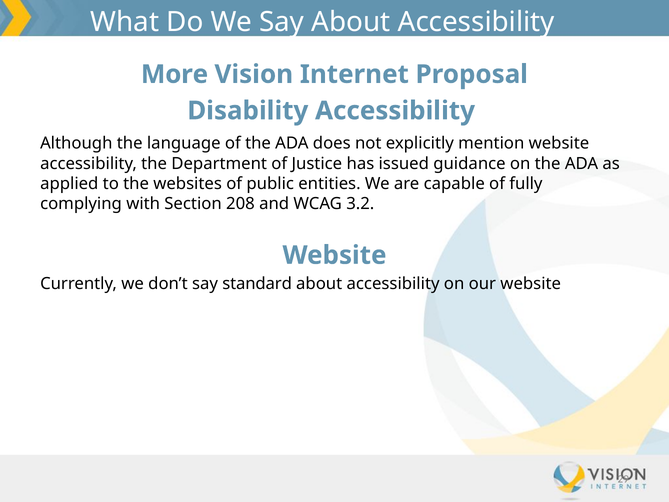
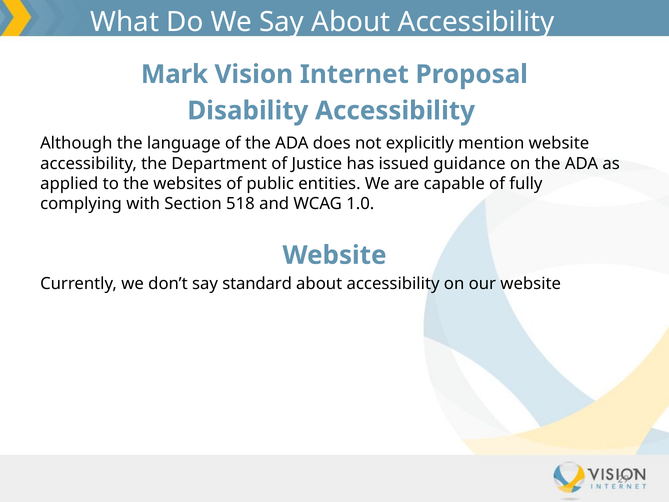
More: More -> Mark
208: 208 -> 518
3.2: 3.2 -> 1.0
